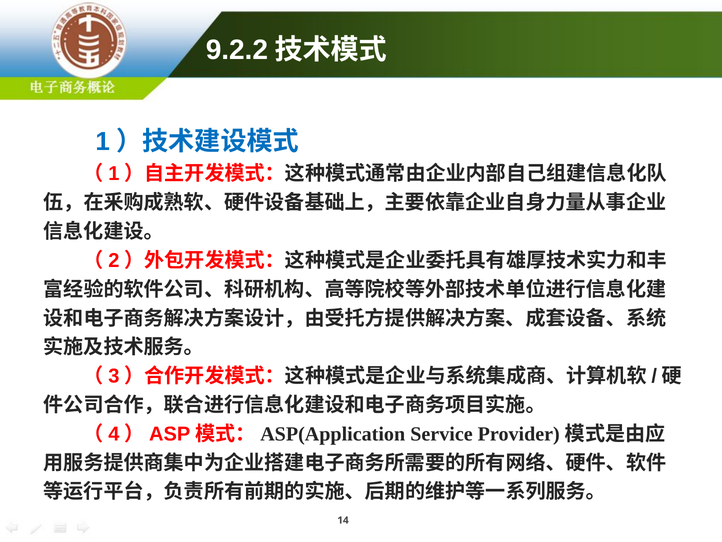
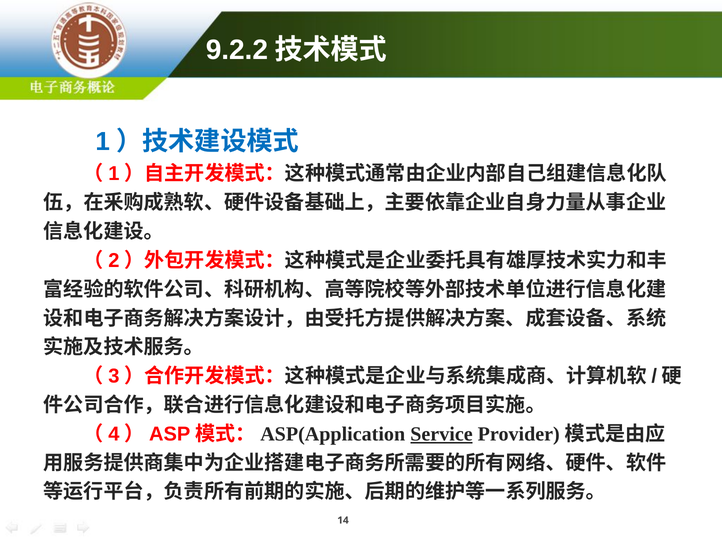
Service underline: none -> present
